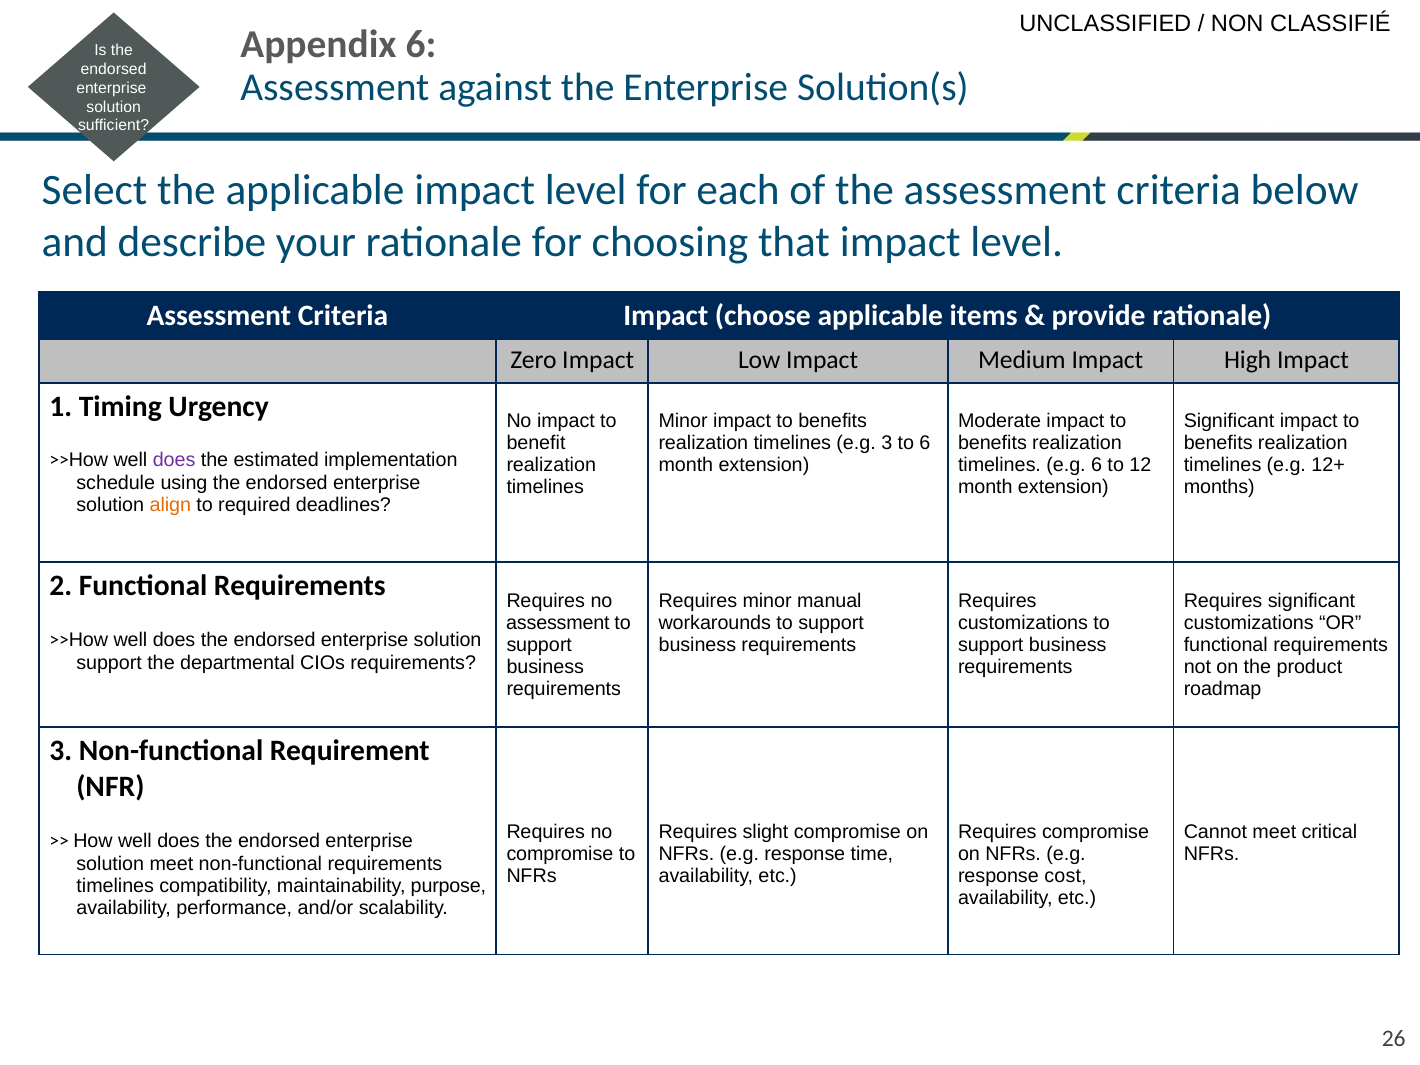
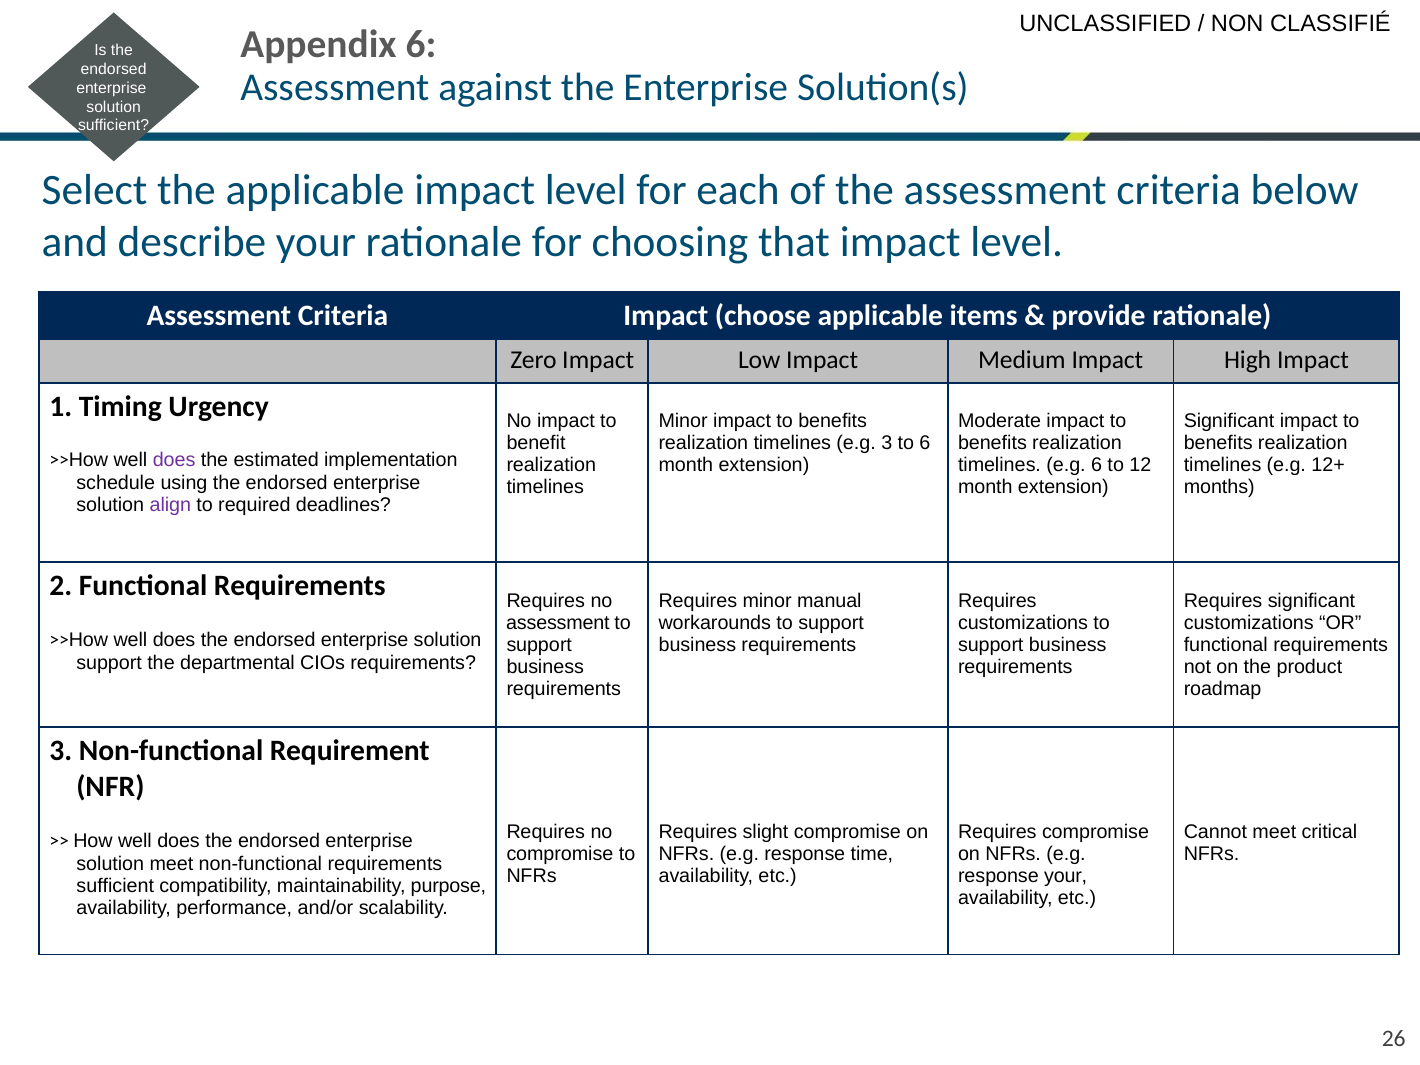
align colour: orange -> purple
response cost: cost -> your
timelines at (115, 886): timelines -> sufficient
